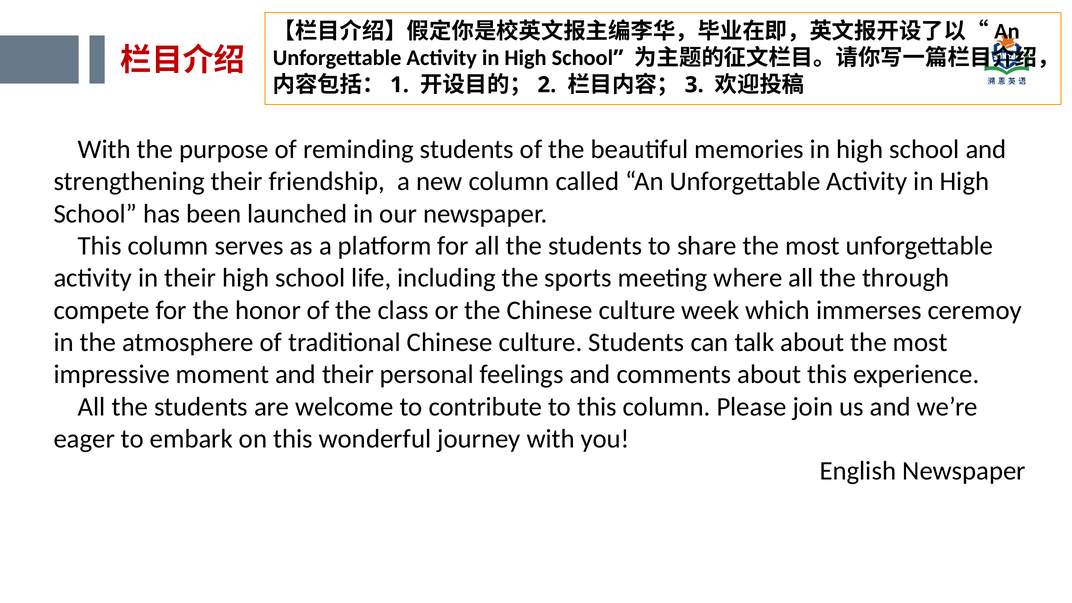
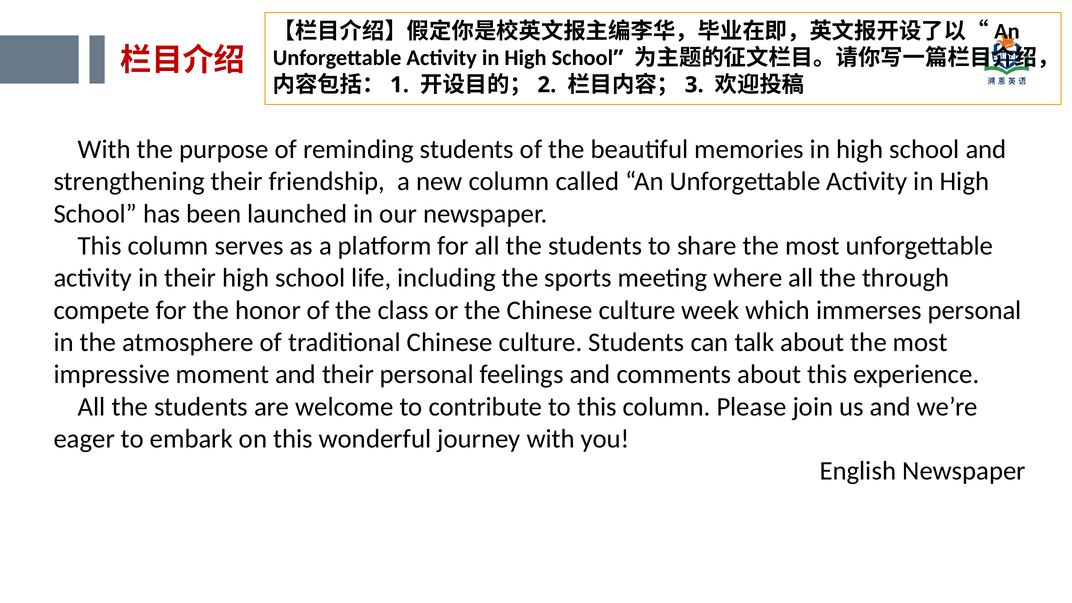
immerses ceremoy: ceremoy -> personal
